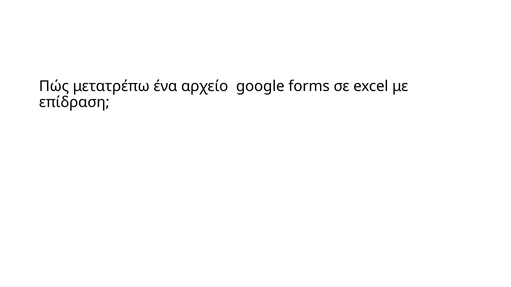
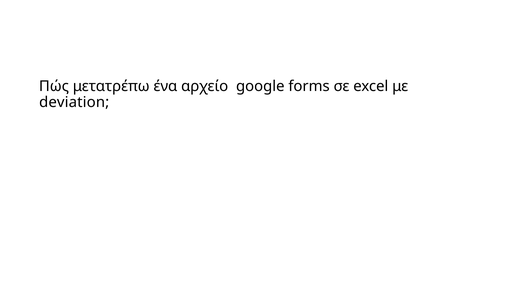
επίδραση: επίδραση -> deviation
